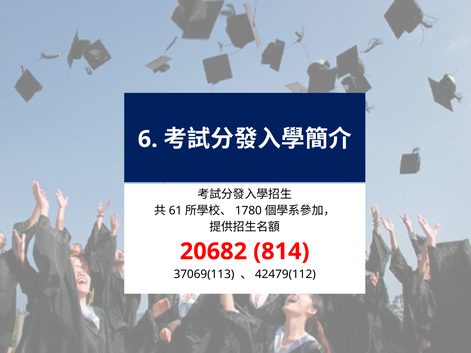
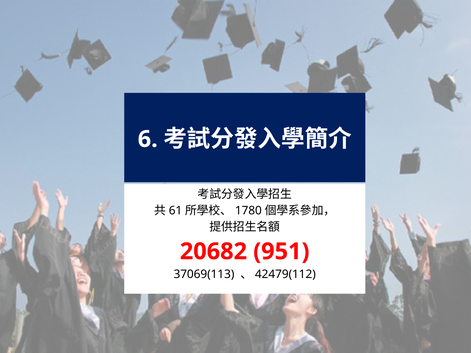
814: 814 -> 951
